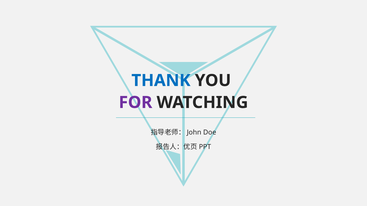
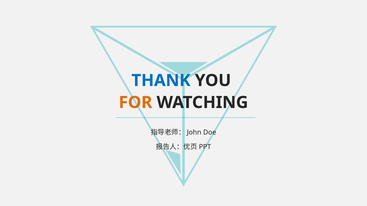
FOR colour: purple -> orange
